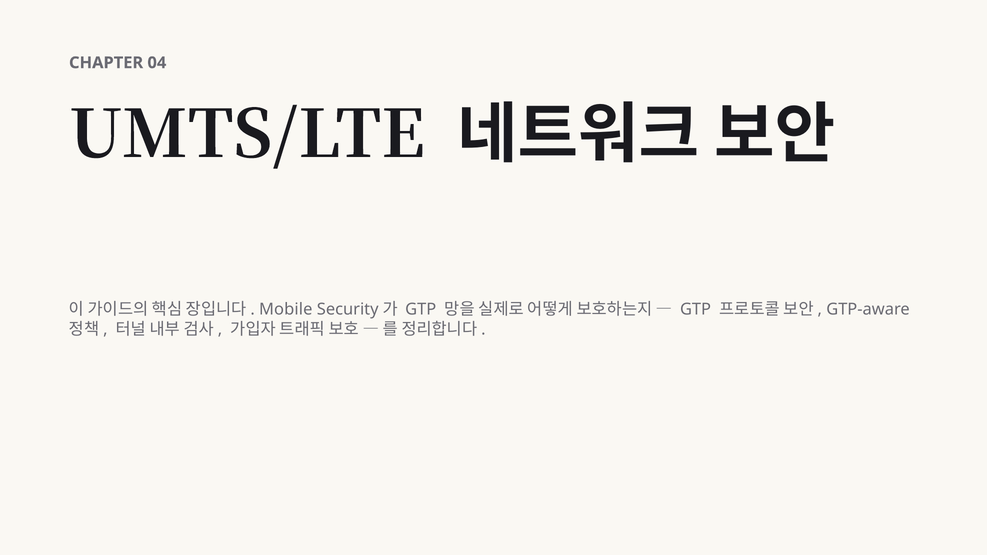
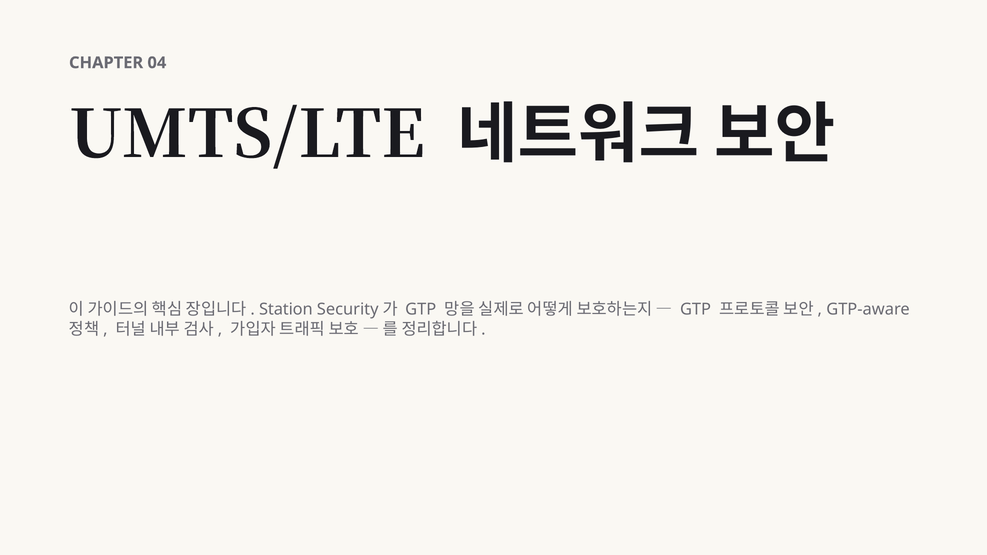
Mobile: Mobile -> Station
